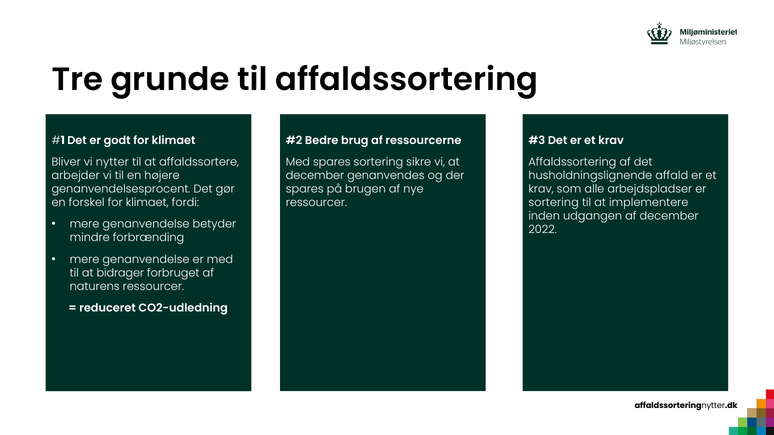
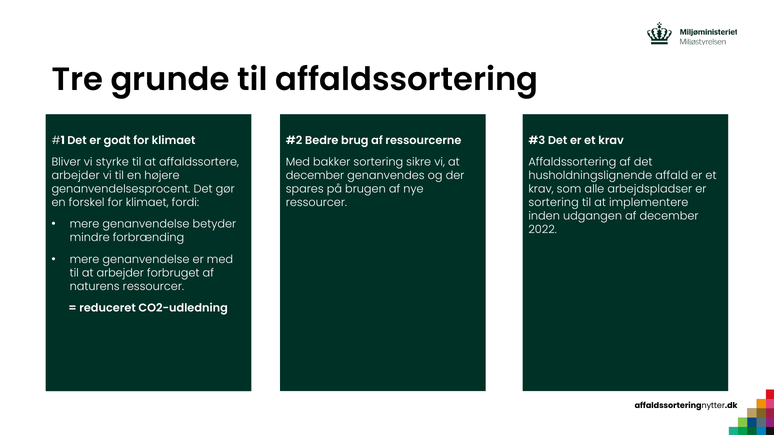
nytter: nytter -> styrke
Med spares: spares -> bakker
at bidrager: bidrager -> arbejder
